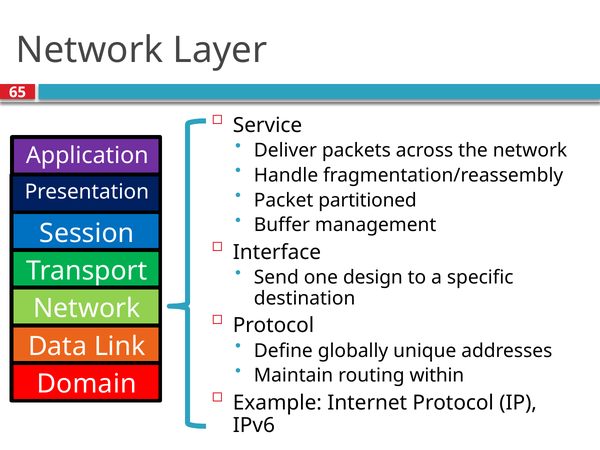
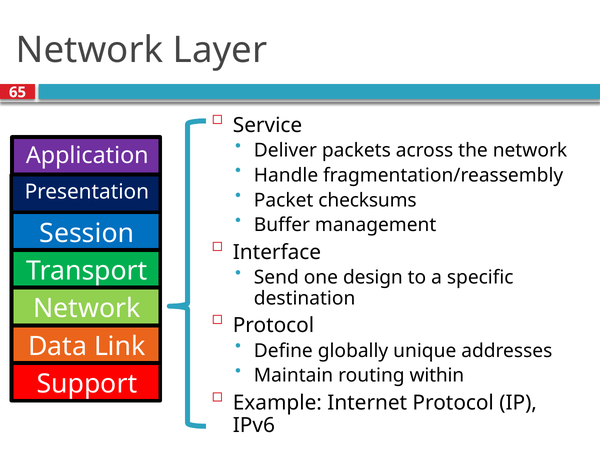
partitioned: partitioned -> checksums
Domain: Domain -> Support
